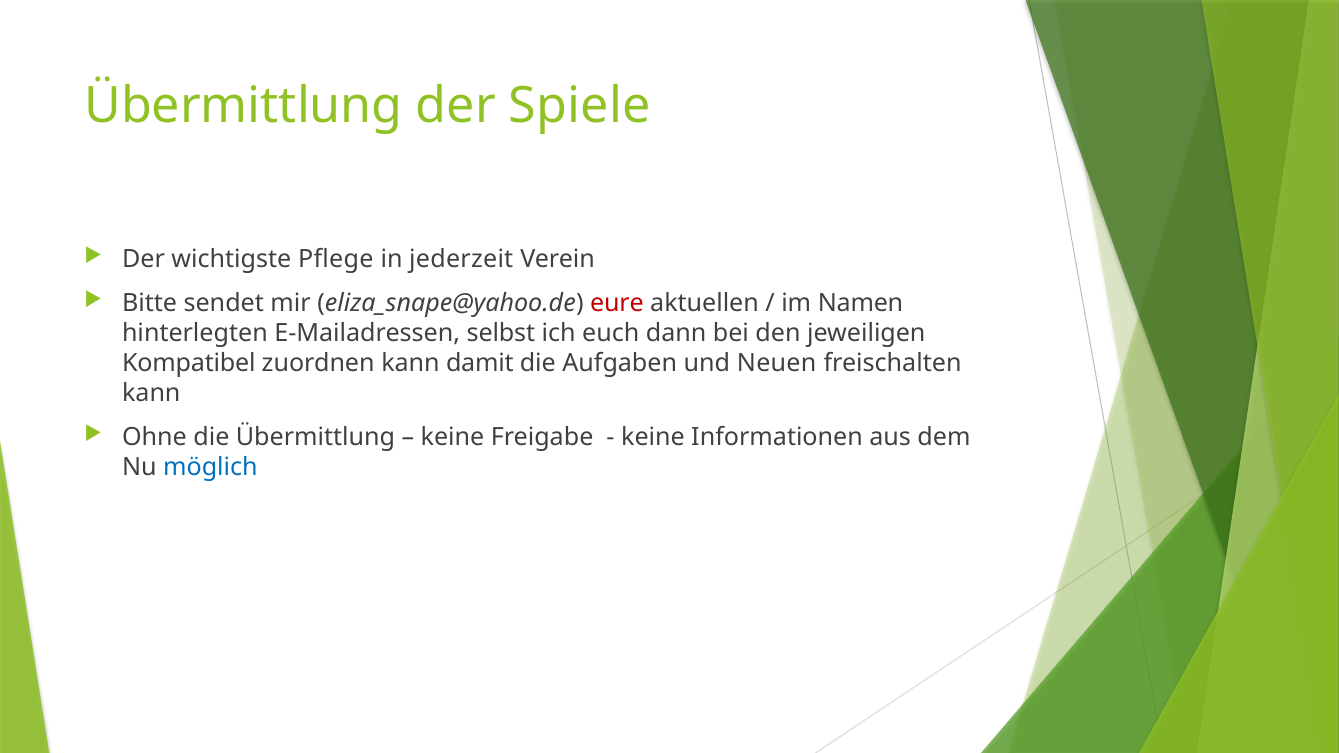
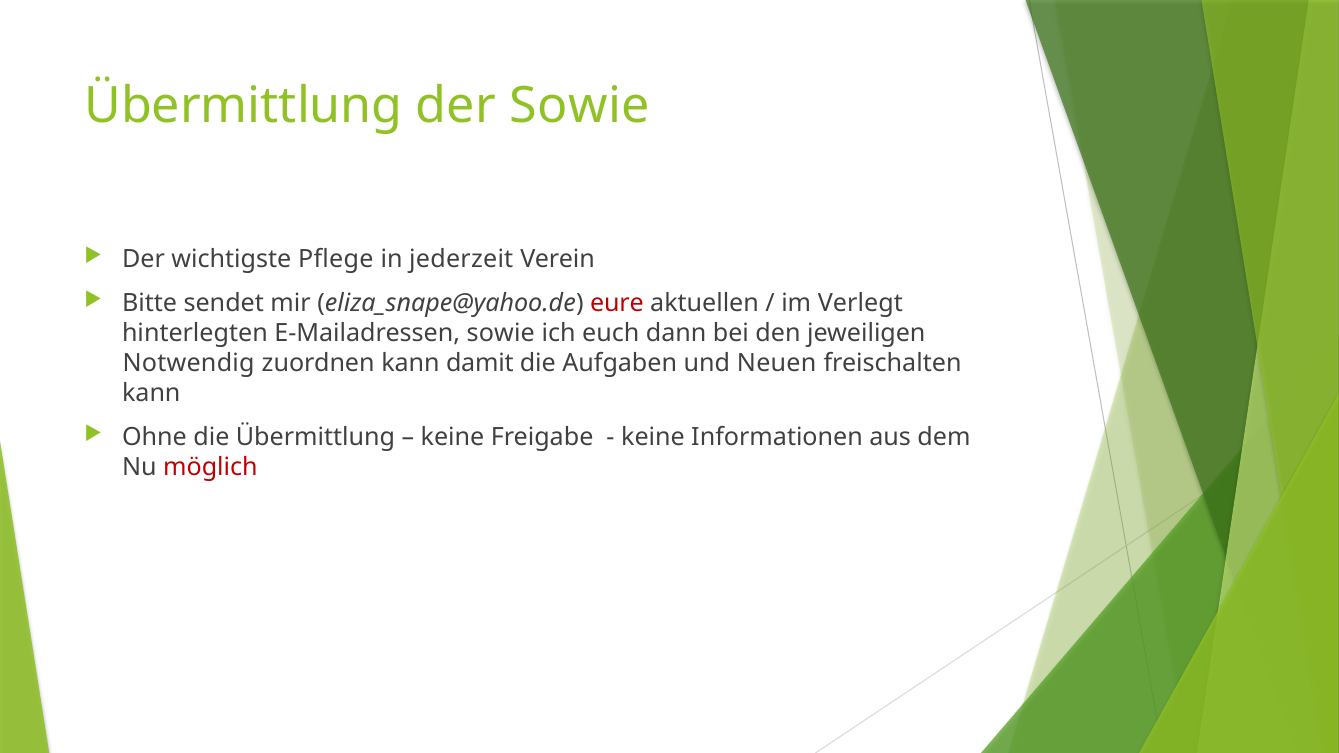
der Spiele: Spiele -> Sowie
Namen: Namen -> Verlegt
E-Mailadressen selbst: selbst -> sowie
Kompatibel: Kompatibel -> Notwendig
möglich colour: blue -> red
